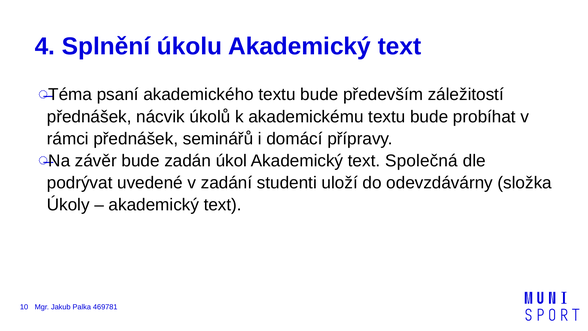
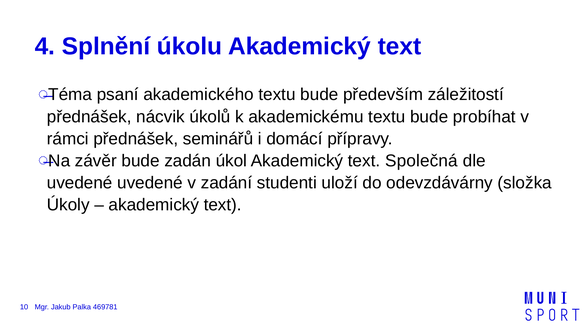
podrývat at (80, 183): podrývat -> uvedené
